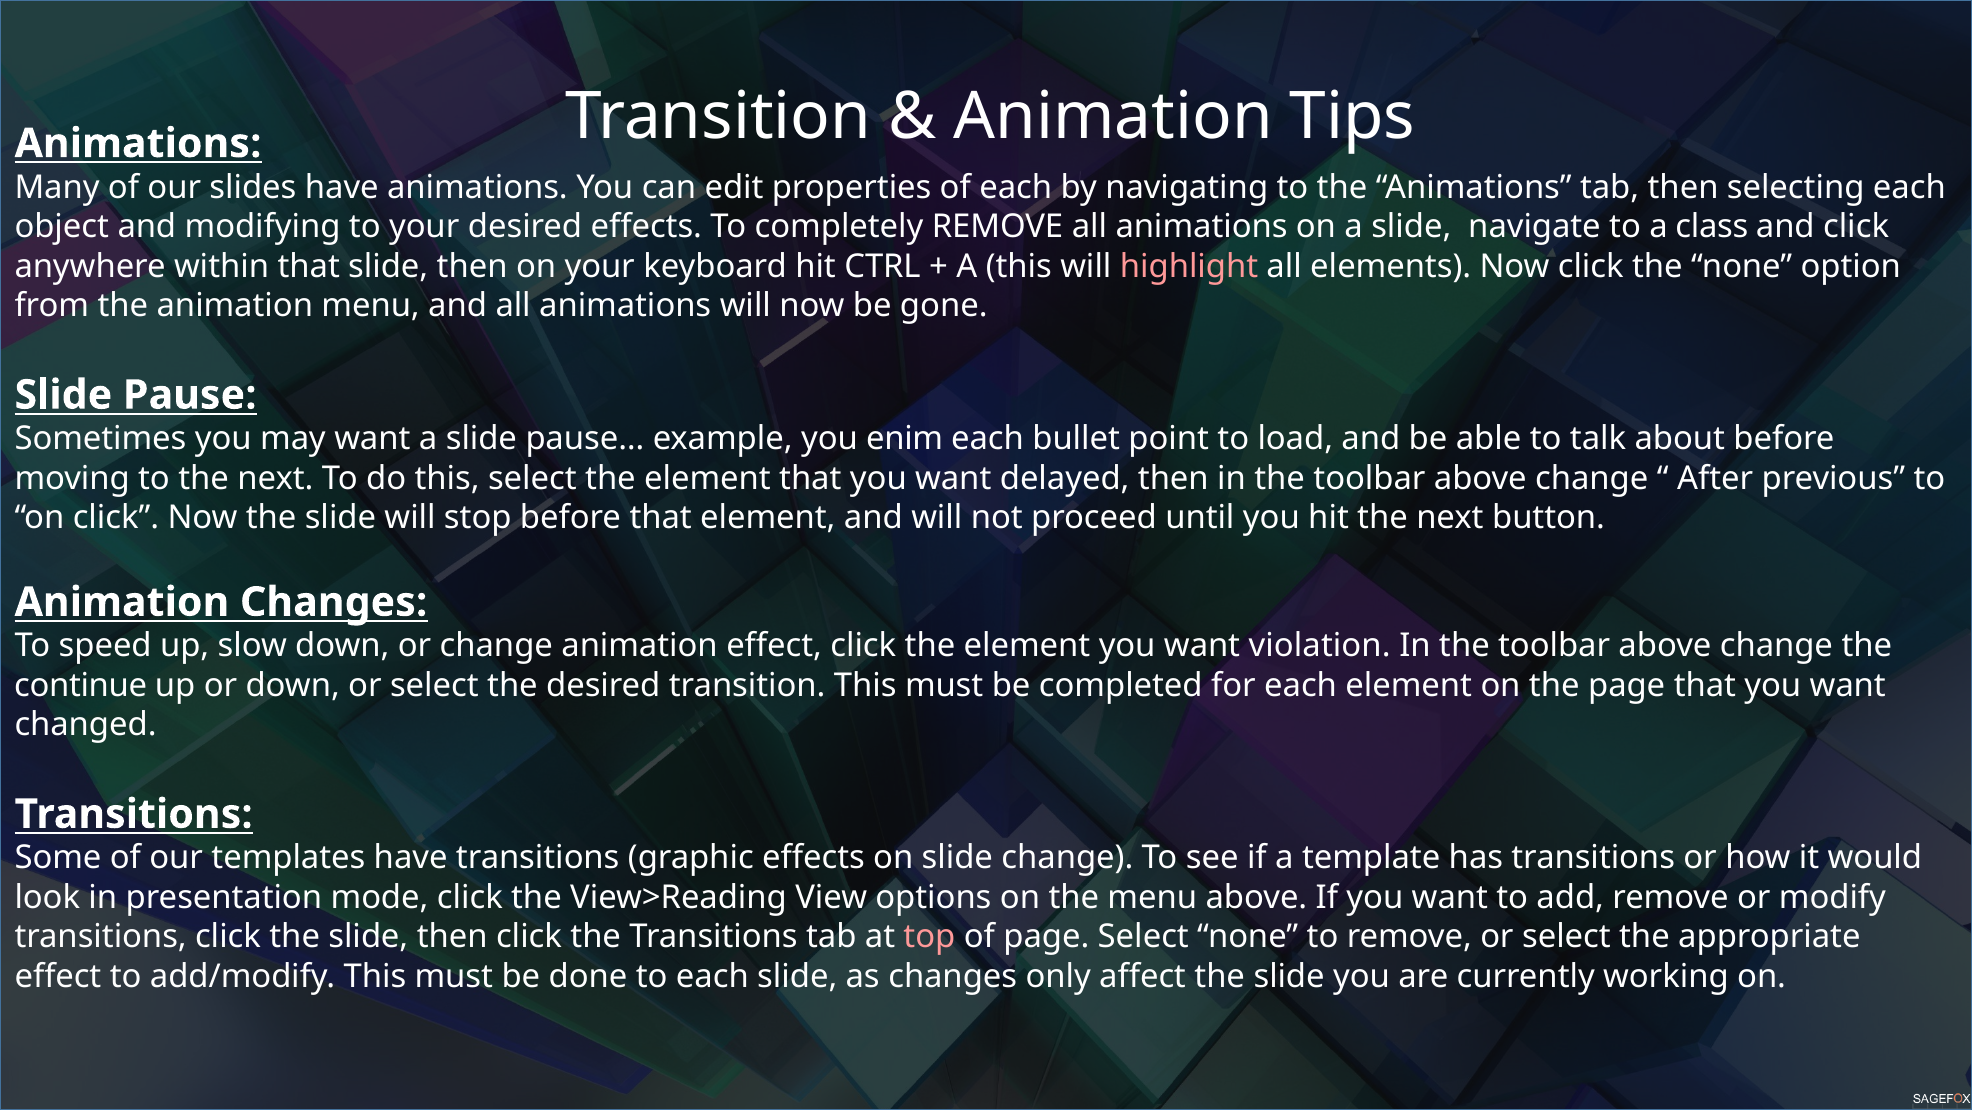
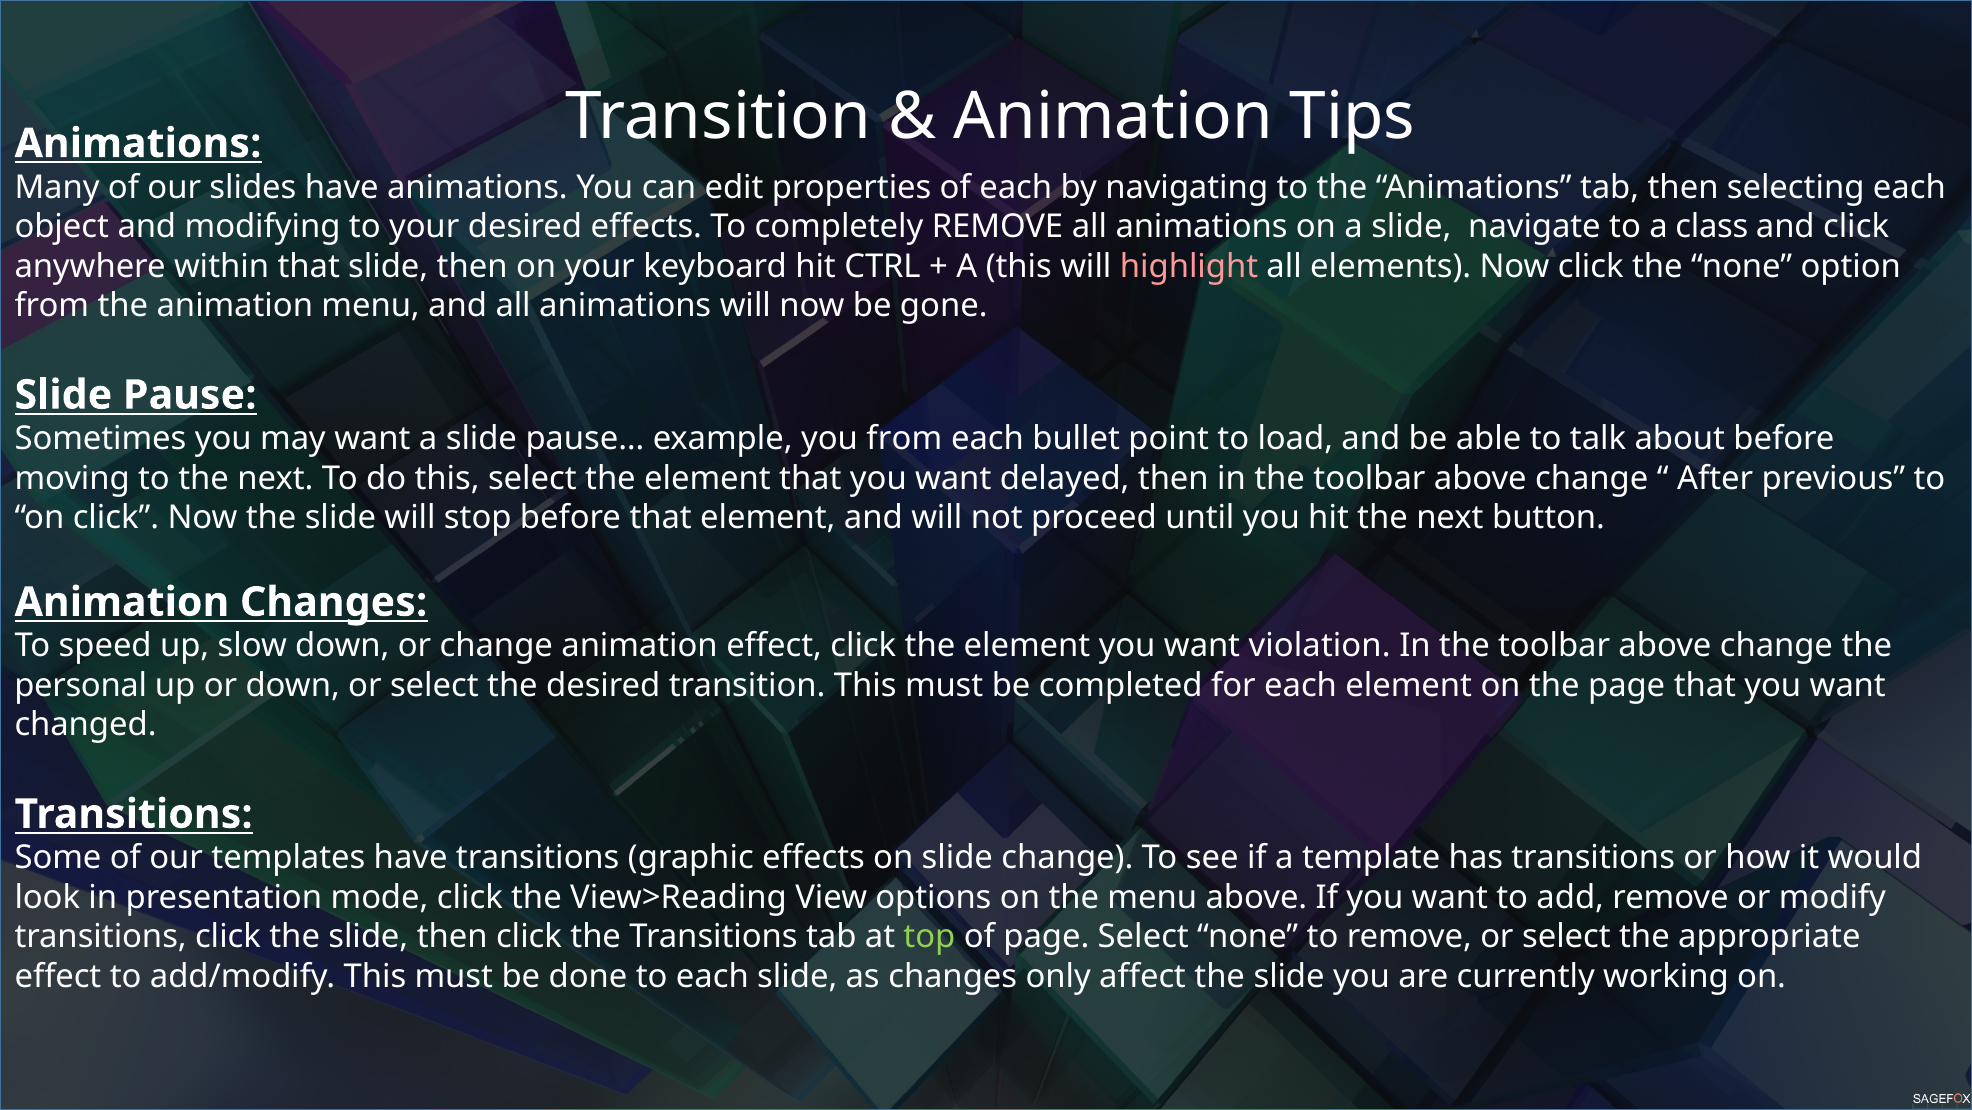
you enim: enim -> from
continue: continue -> personal
top colour: pink -> light green
